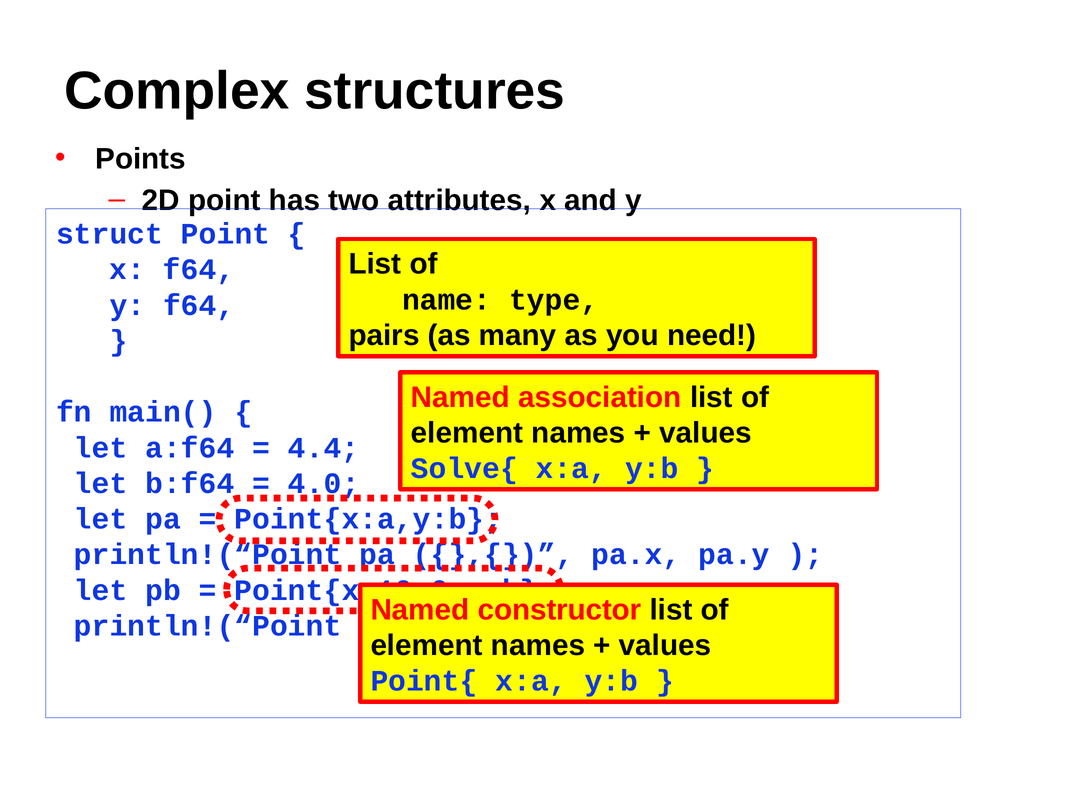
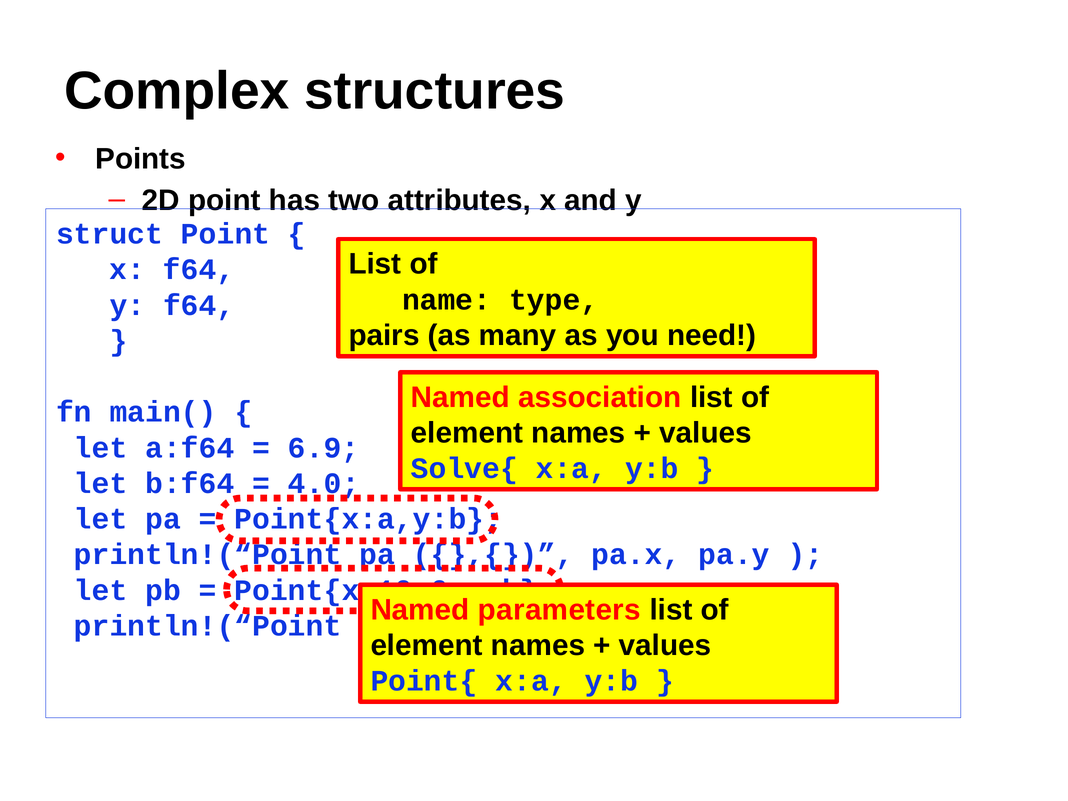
4.4: 4.4 -> 6.9
constructor: constructor -> parameters
